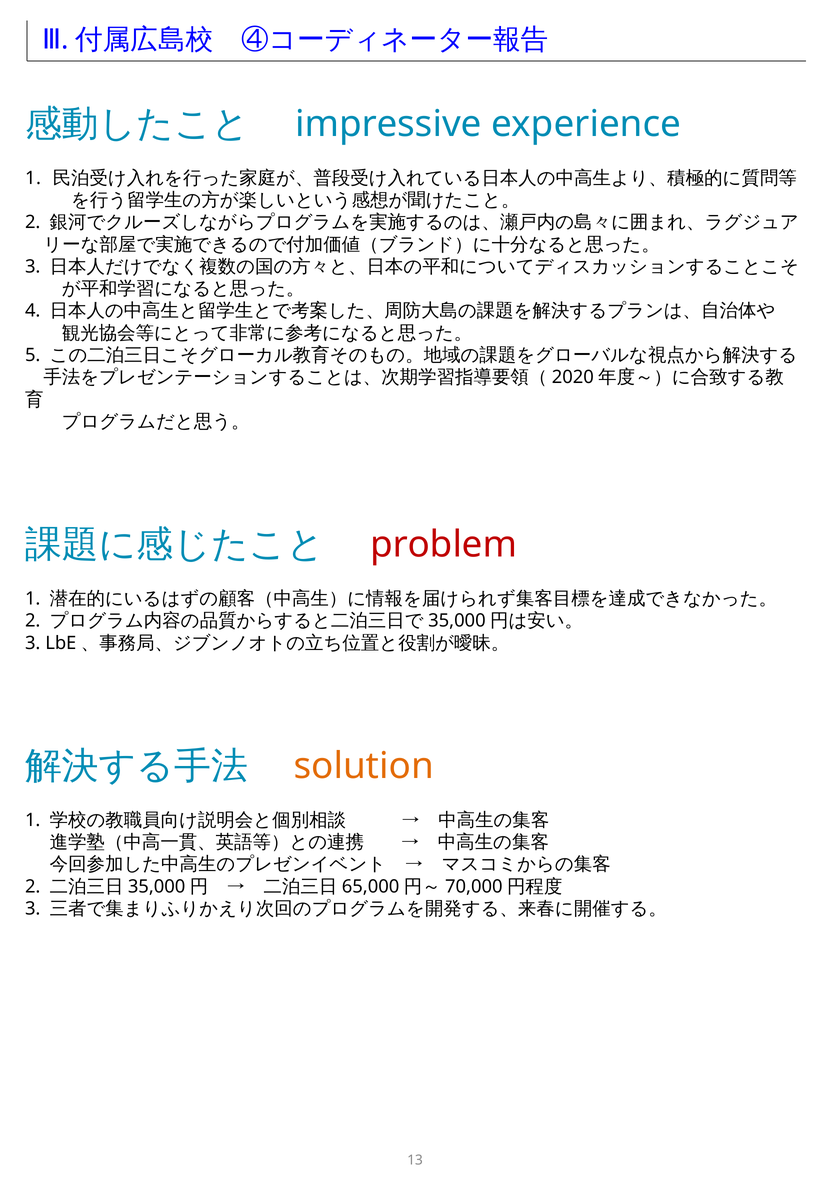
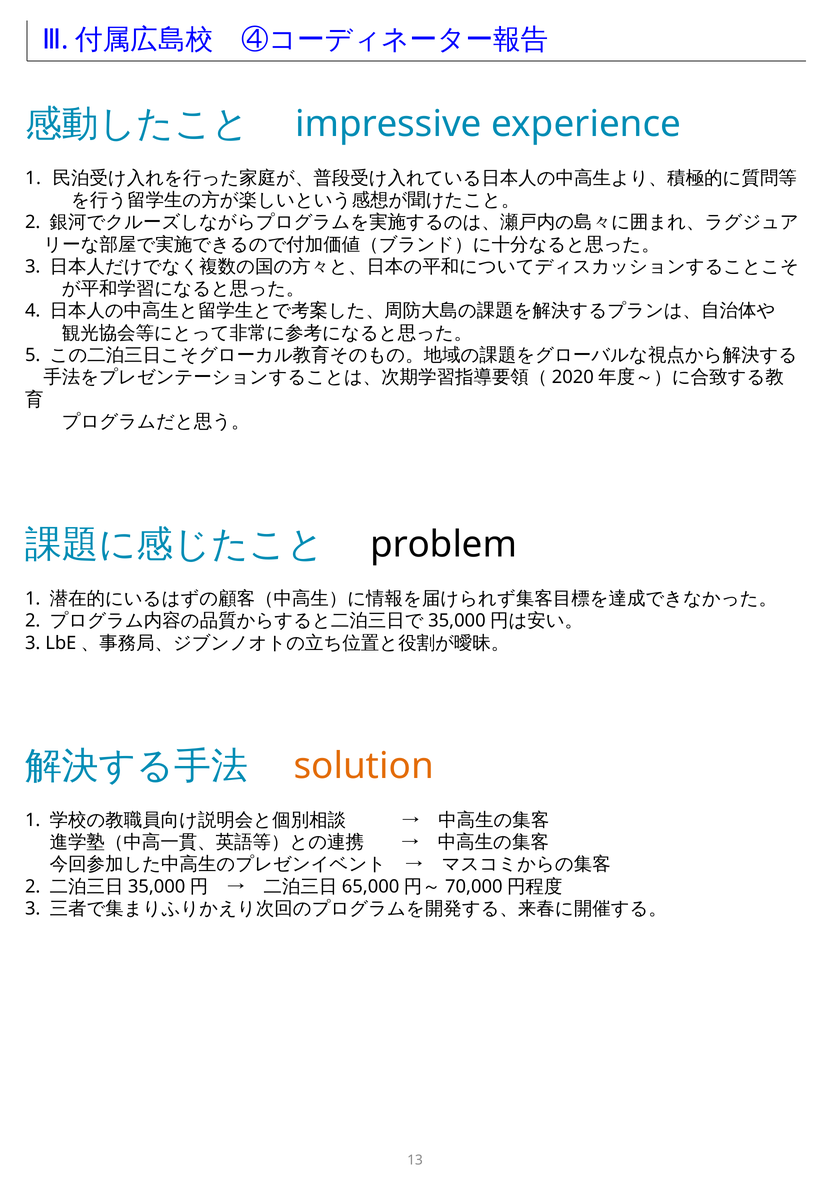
problem colour: red -> black
